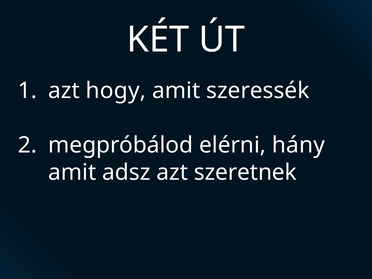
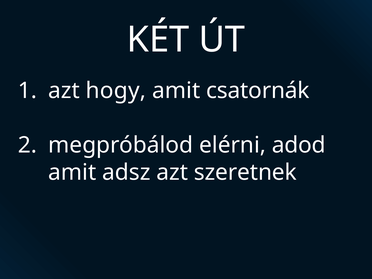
szeressék: szeressék -> csatornák
hány: hány -> adod
